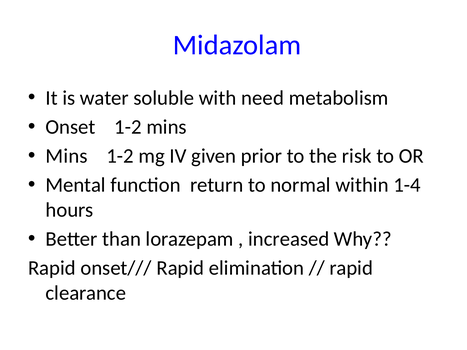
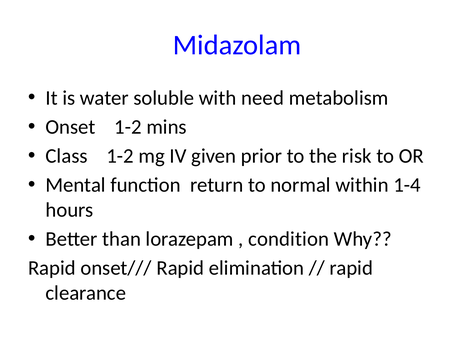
Mins at (67, 156): Mins -> Class
increased: increased -> condition
